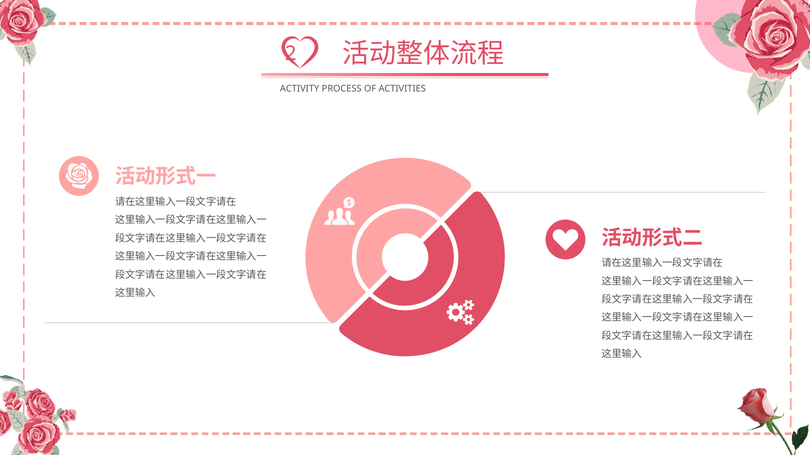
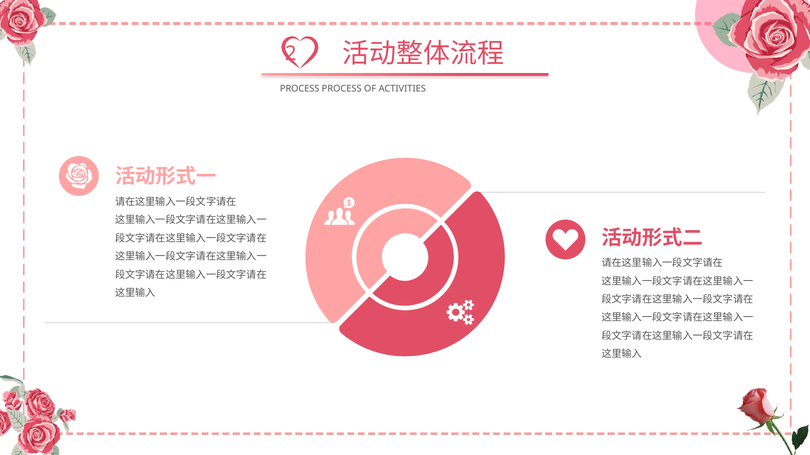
ACTIVITY at (300, 89): ACTIVITY -> PROCESS
